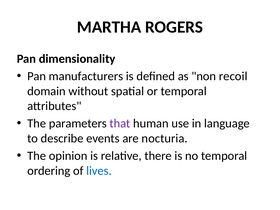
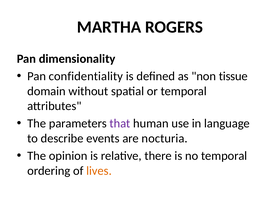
manufacturers: manufacturers -> confidentiality
recoil: recoil -> tissue
lives colour: blue -> orange
